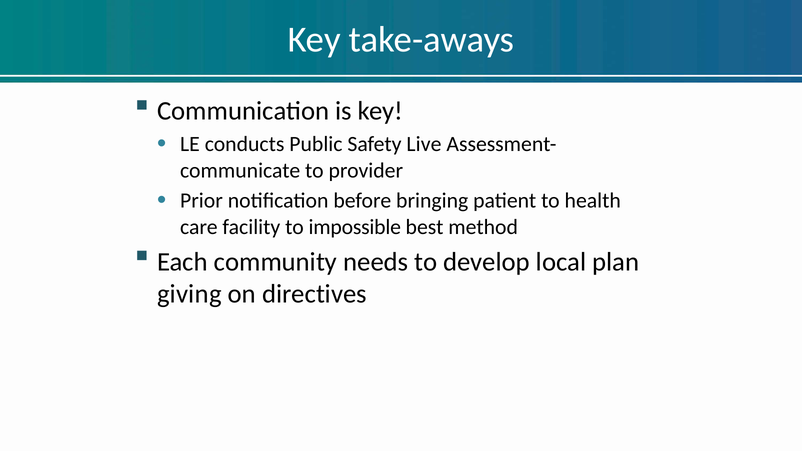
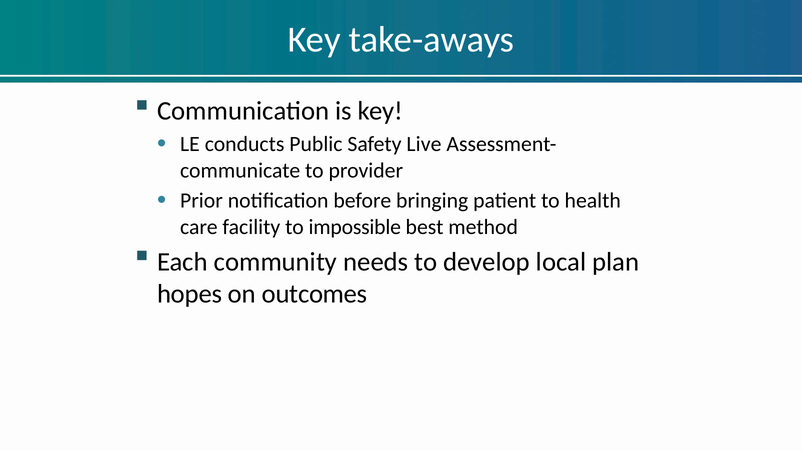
giving: giving -> hopes
directives: directives -> outcomes
